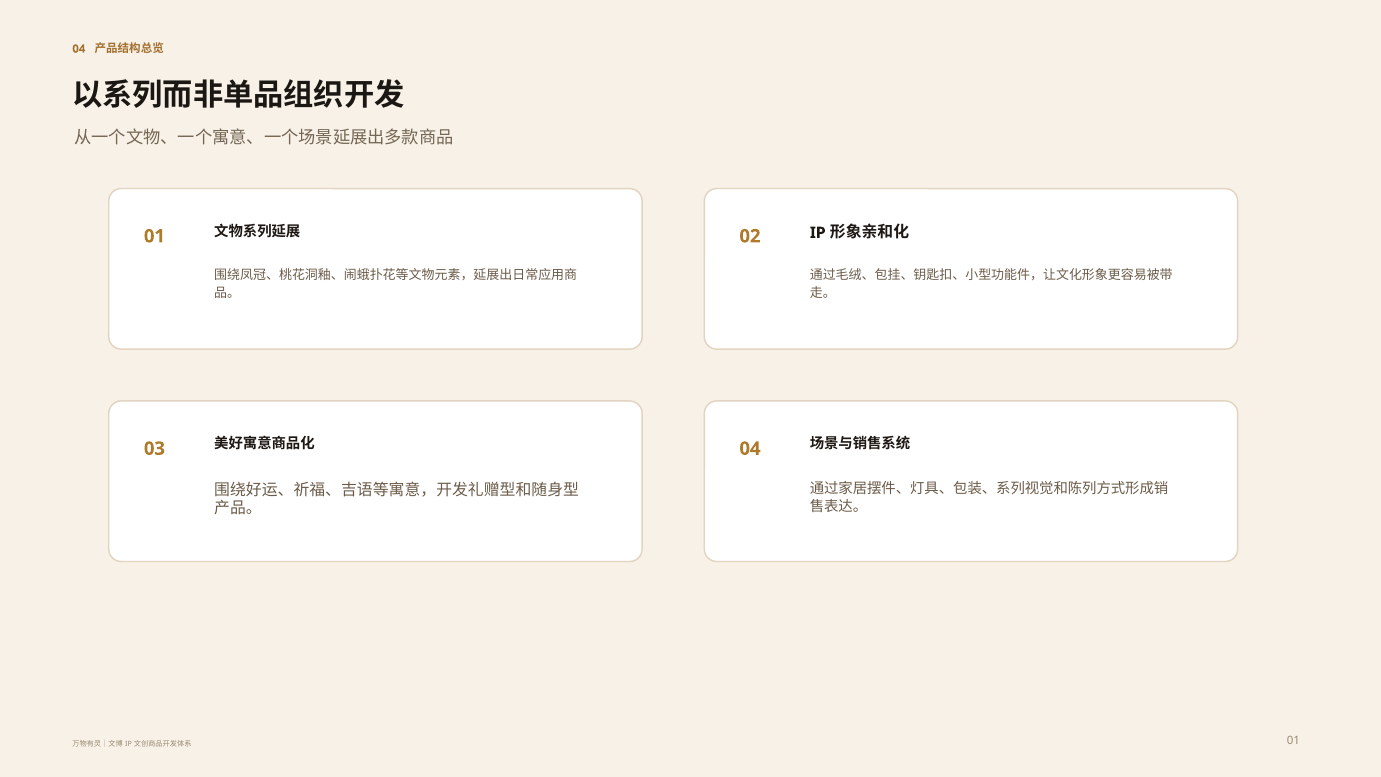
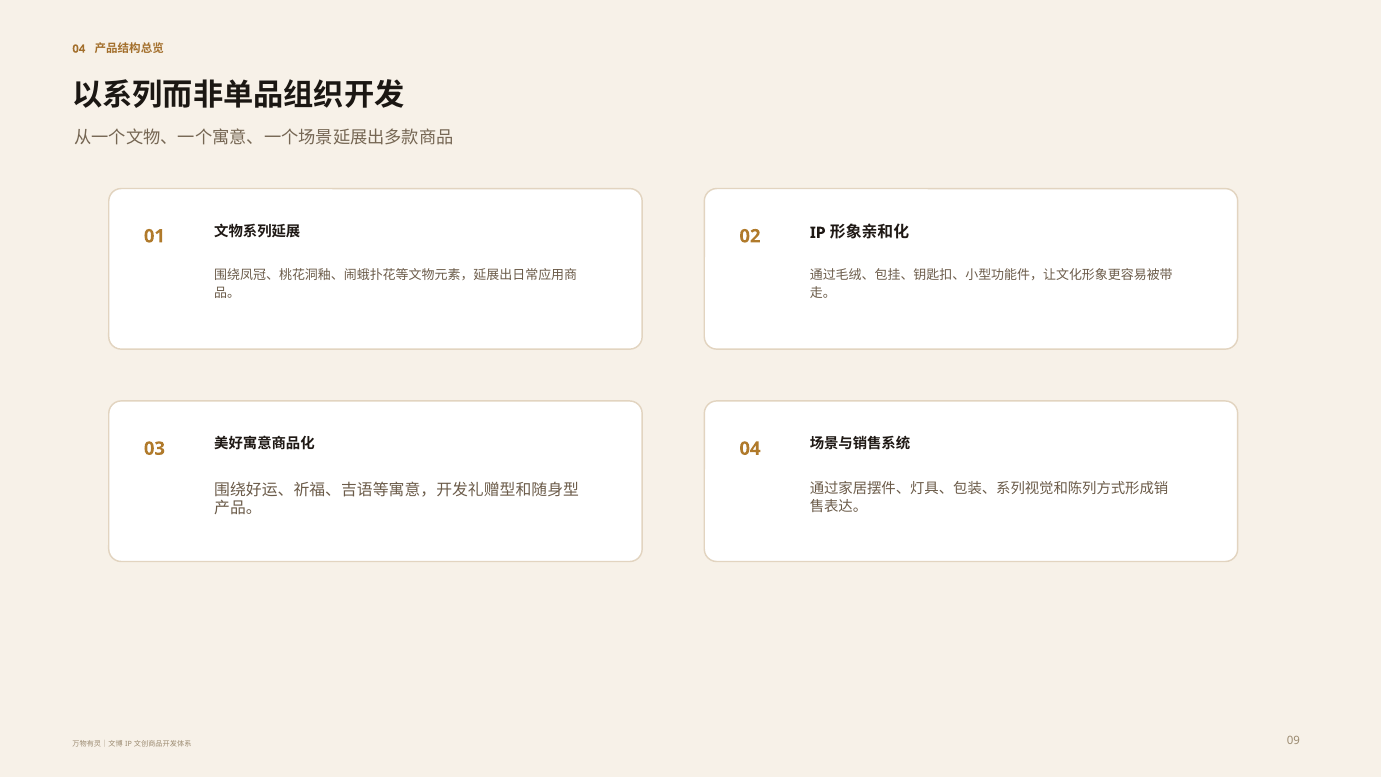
01 at (1293, 741): 01 -> 09
